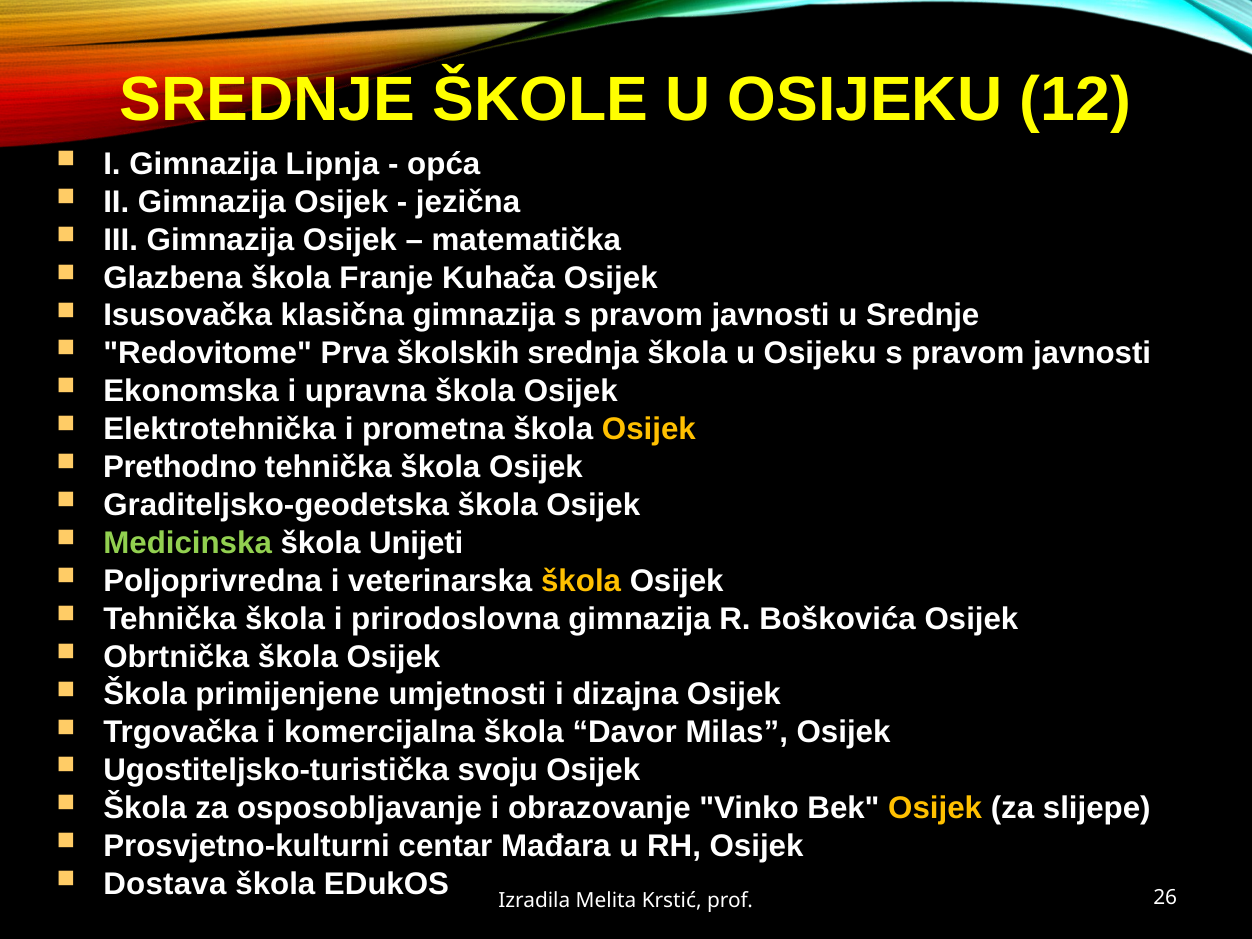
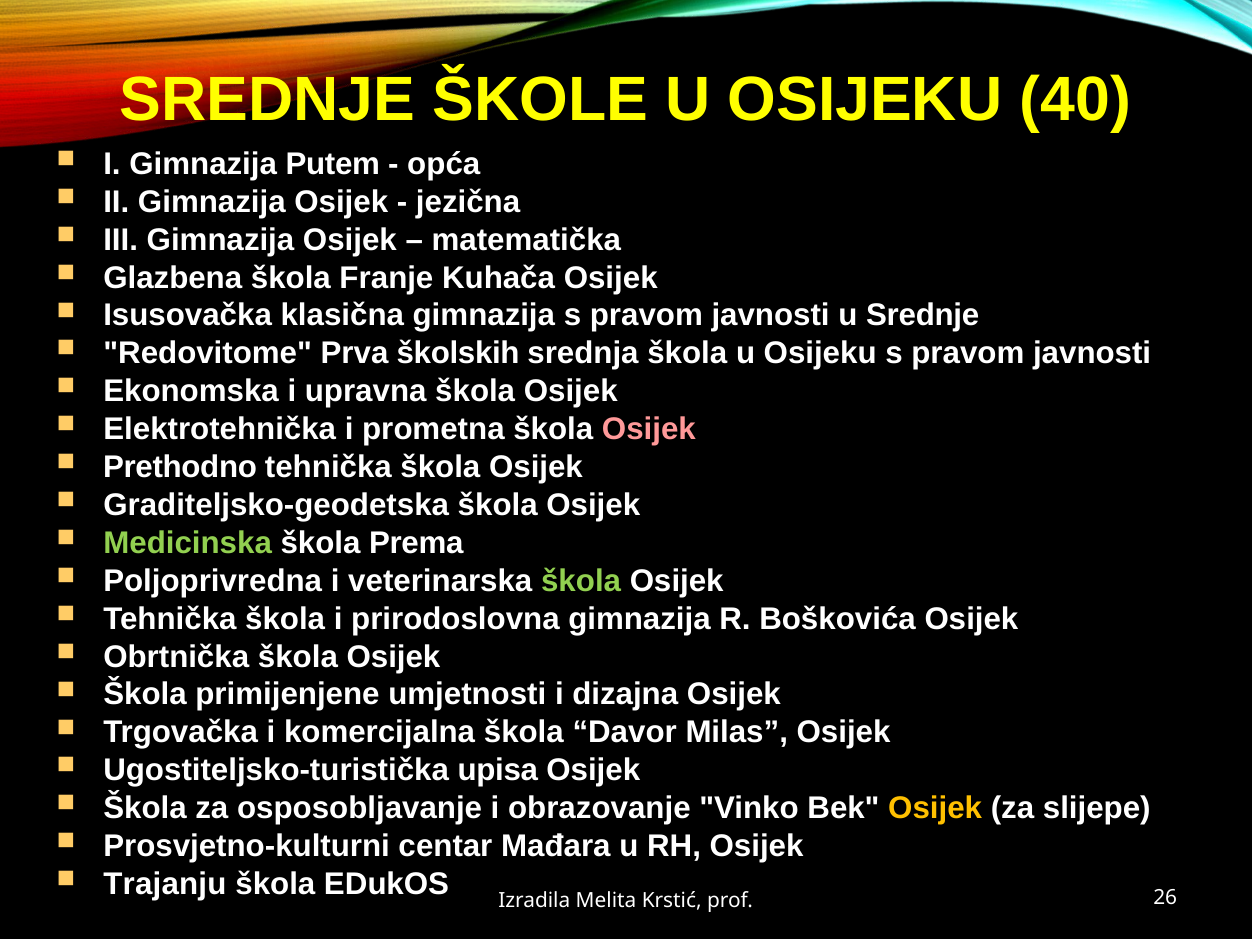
12: 12 -> 40
Lipnja: Lipnja -> Putem
Osijek at (649, 429) colour: yellow -> pink
Unijeti: Unijeti -> Prema
škola at (581, 581) colour: yellow -> light green
svoju: svoju -> upisa
Dostava: Dostava -> Trajanju
